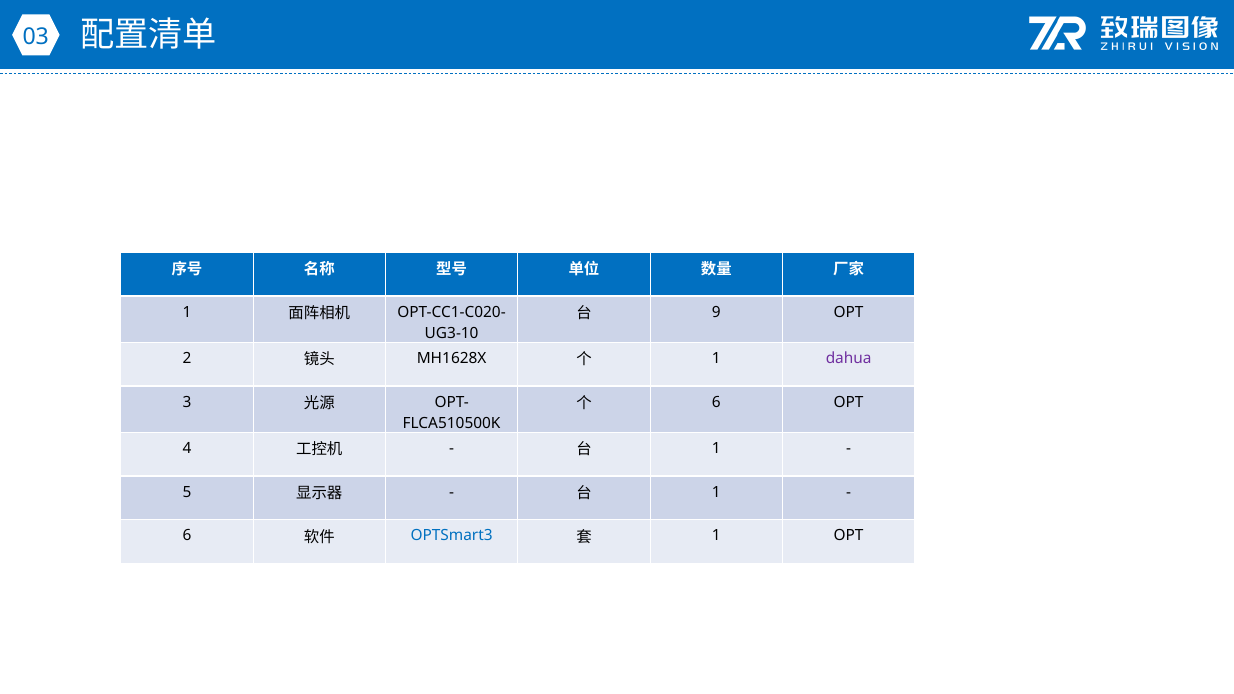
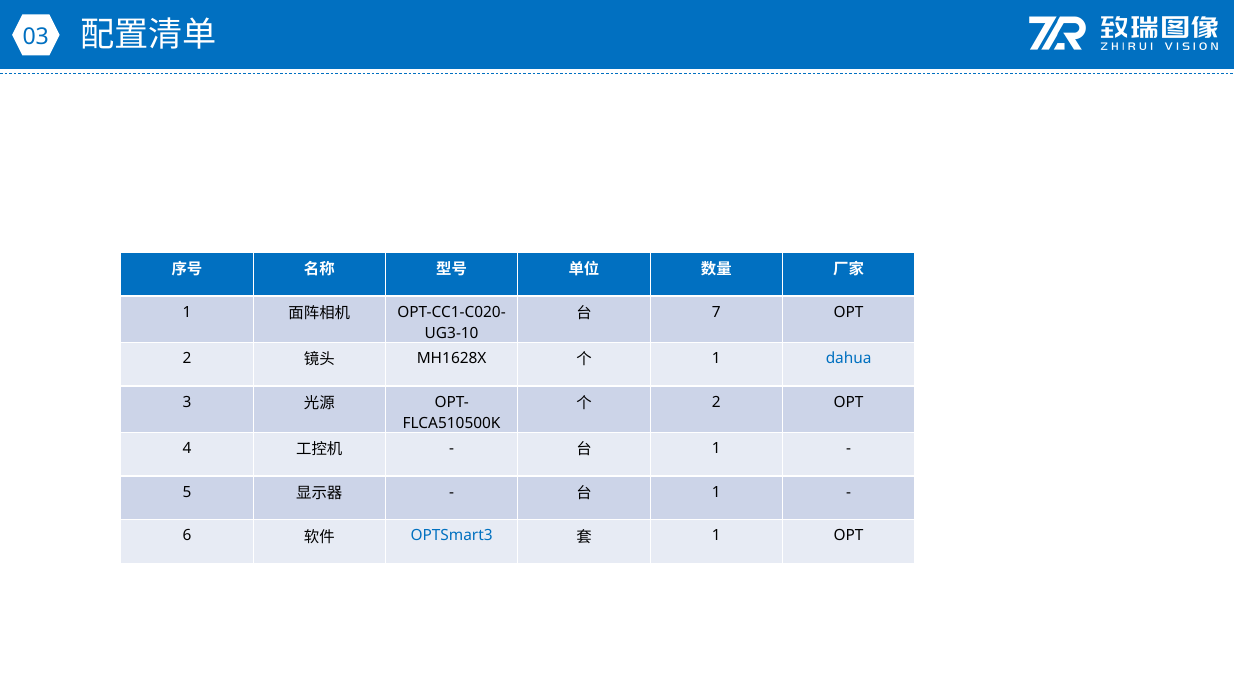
9: 9 -> 7
dahua colour: purple -> blue
6 at (716, 402): 6 -> 2
